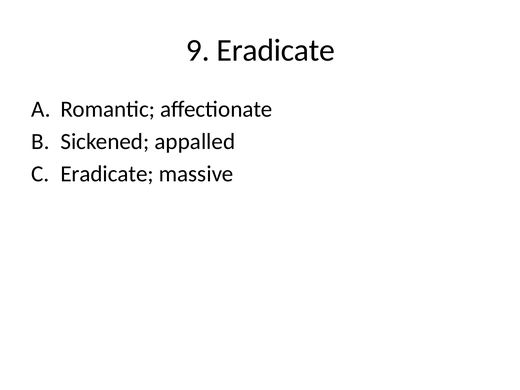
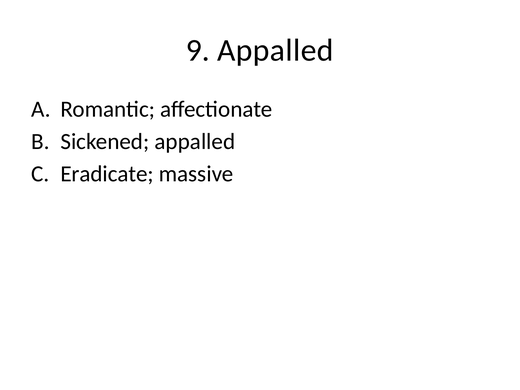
9 Eradicate: Eradicate -> Appalled
